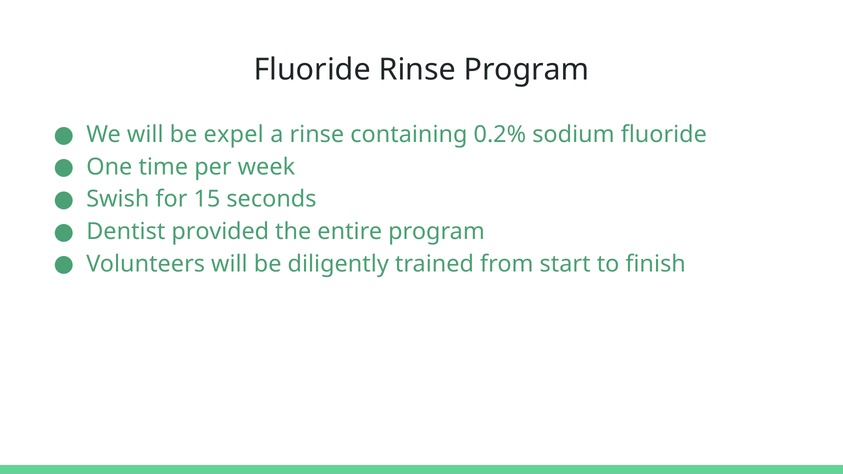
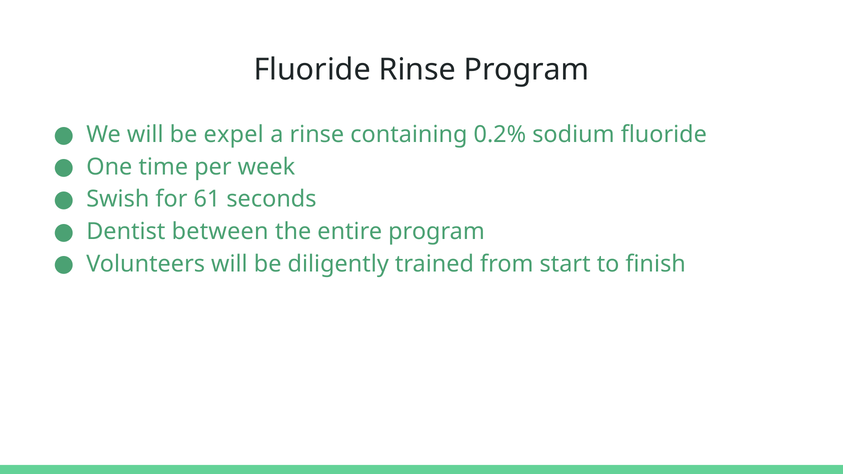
15: 15 -> 61
provided: provided -> between
